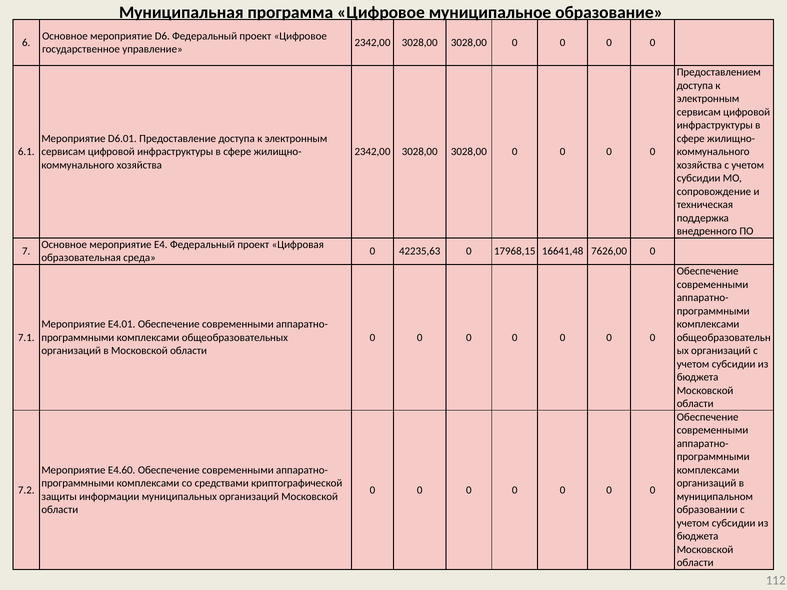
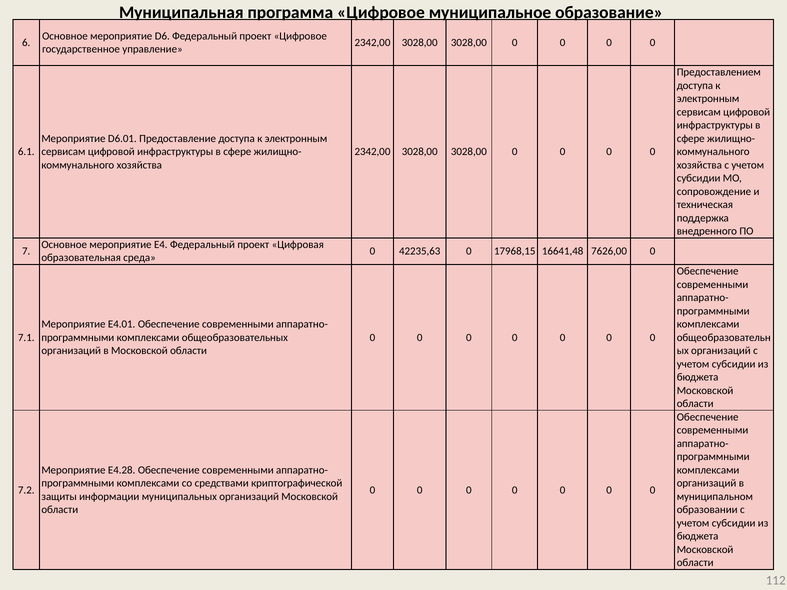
E4.60: E4.60 -> E4.28
